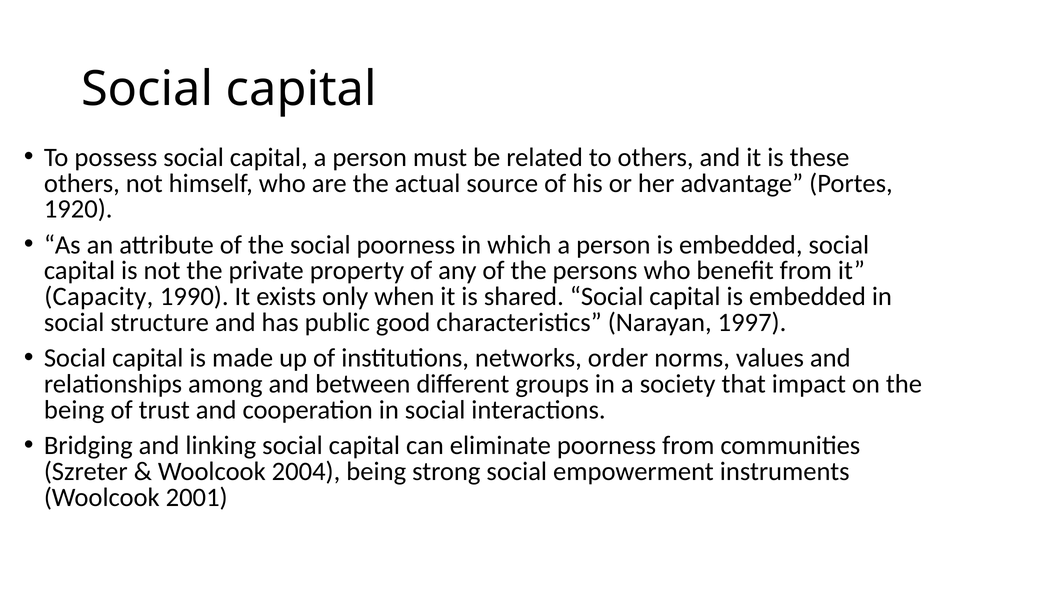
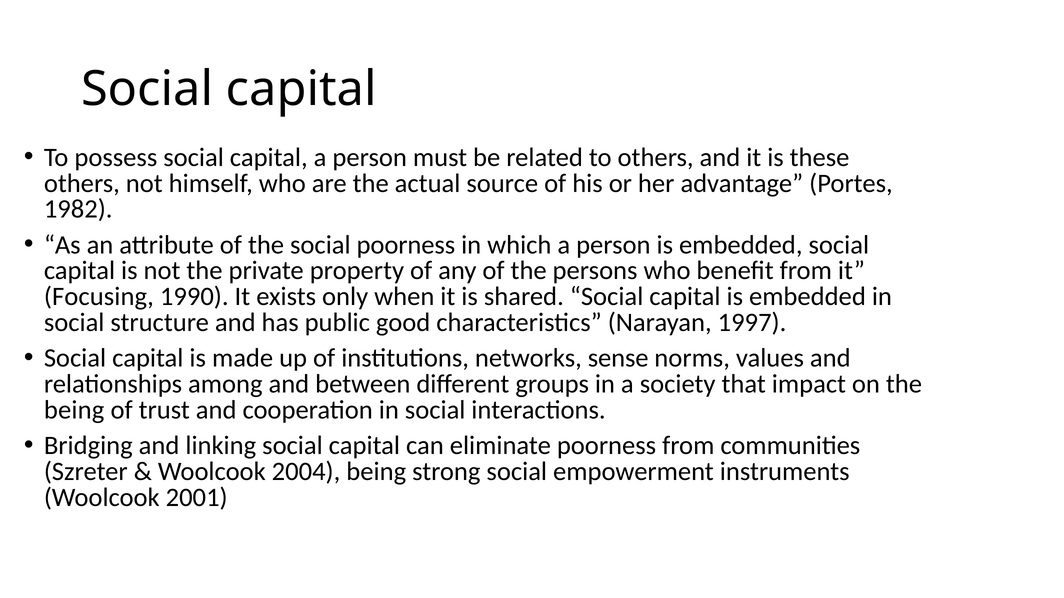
1920: 1920 -> 1982
Capacity: Capacity -> Focusing
order: order -> sense
